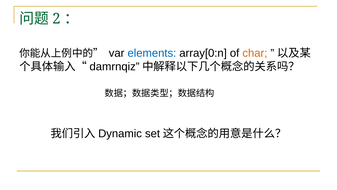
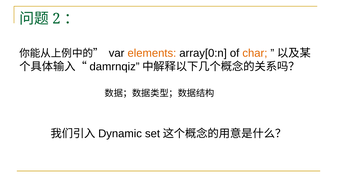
elements colour: blue -> orange
